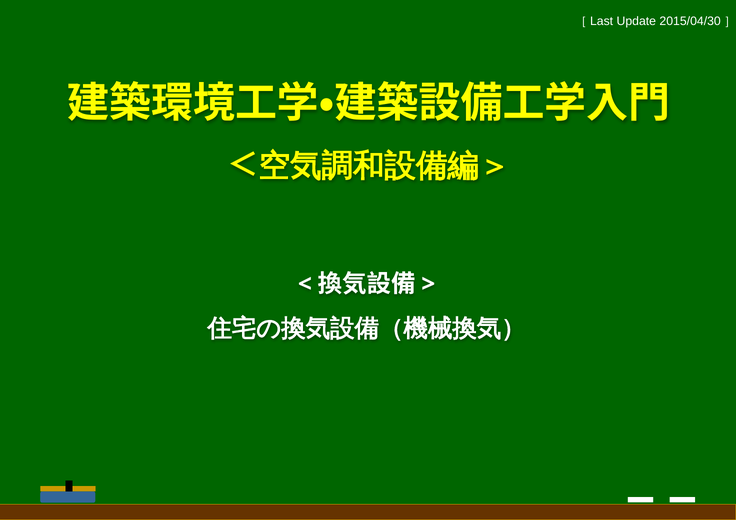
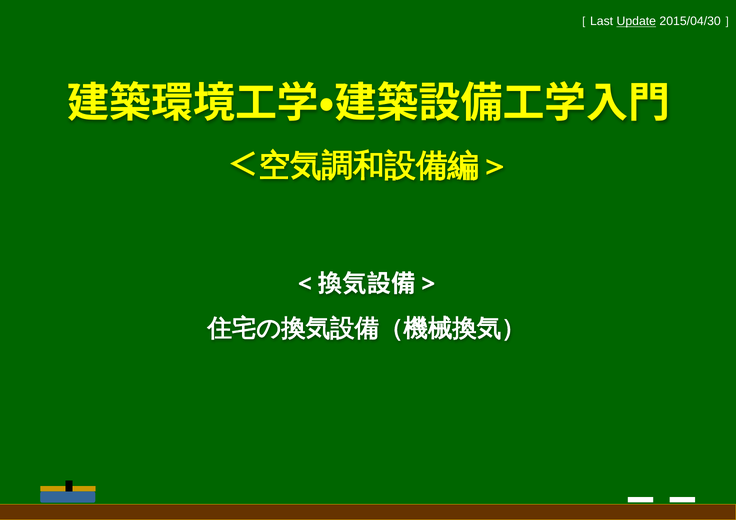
Update underline: none -> present
